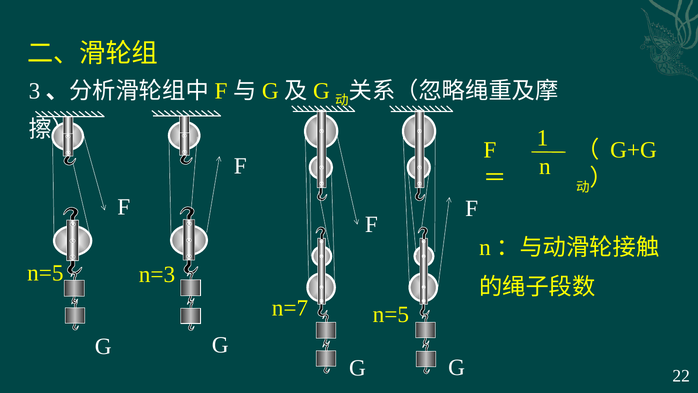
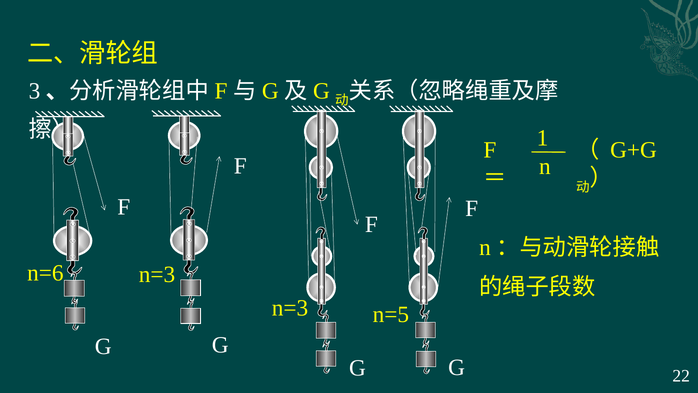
n=5 at (45, 273): n=5 -> n=6
n=7 at (290, 308): n=7 -> n=3
